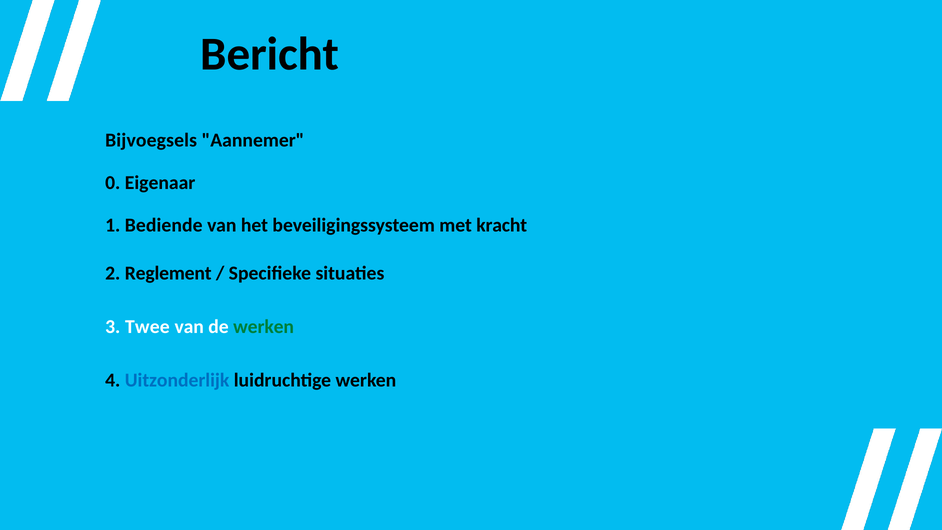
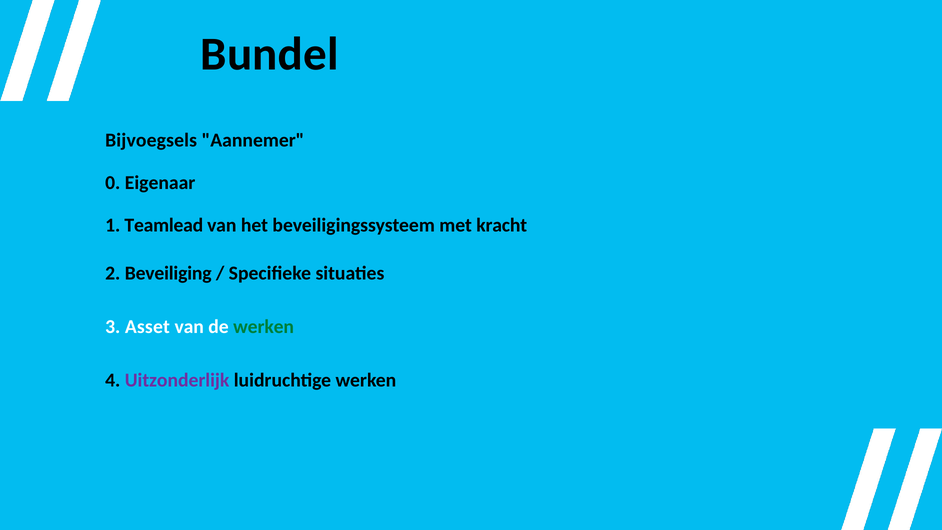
Bericht: Bericht -> Bundel
Bediende: Bediende -> Teamlead
Reglement: Reglement -> Beveiliging
Twee: Twee -> Asset
Uitzonderlijk colour: blue -> purple
